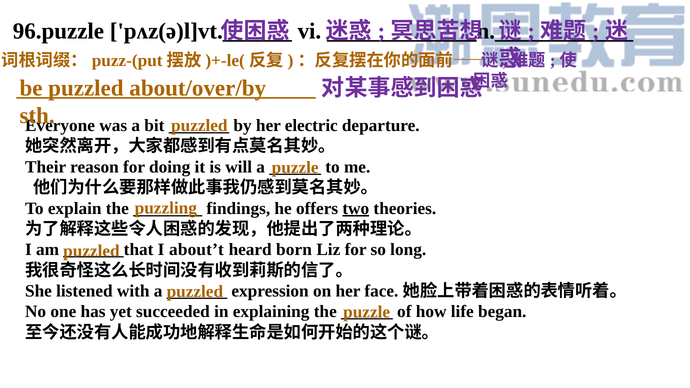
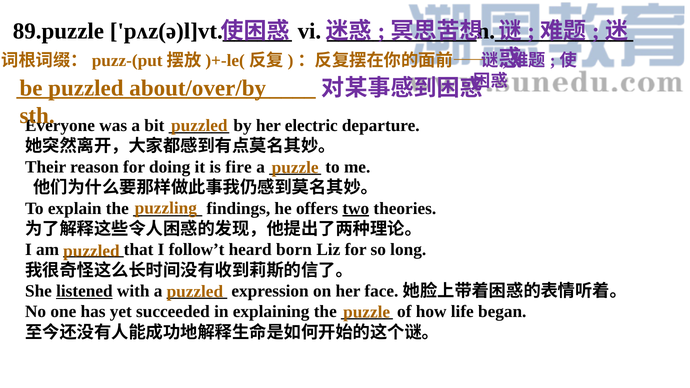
96.puzzle: 96.puzzle -> 89.puzzle
will: will -> fire
about’t: about’t -> follow’t
listened underline: none -> present
